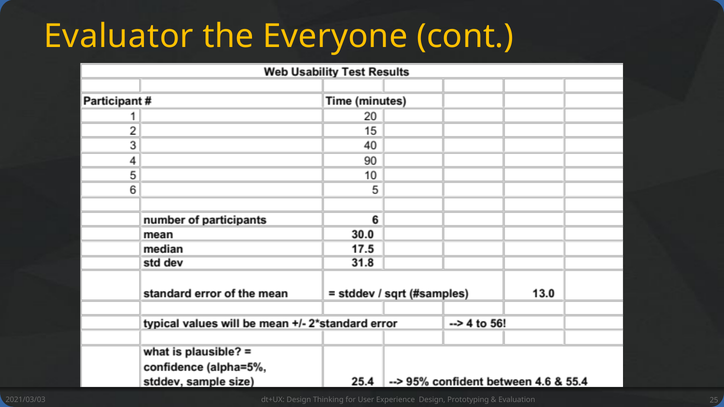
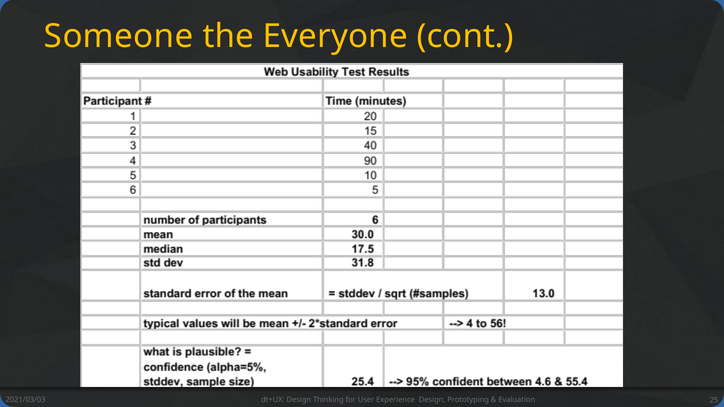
Evaluator: Evaluator -> Someone
